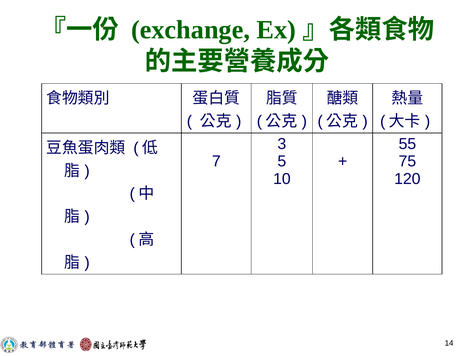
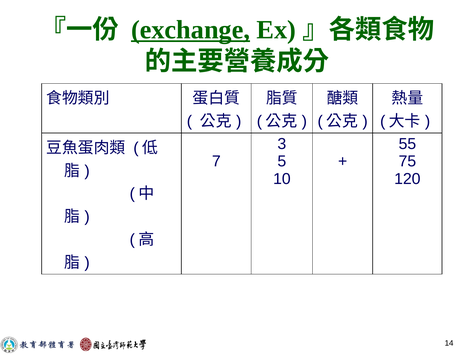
exchange underline: none -> present
